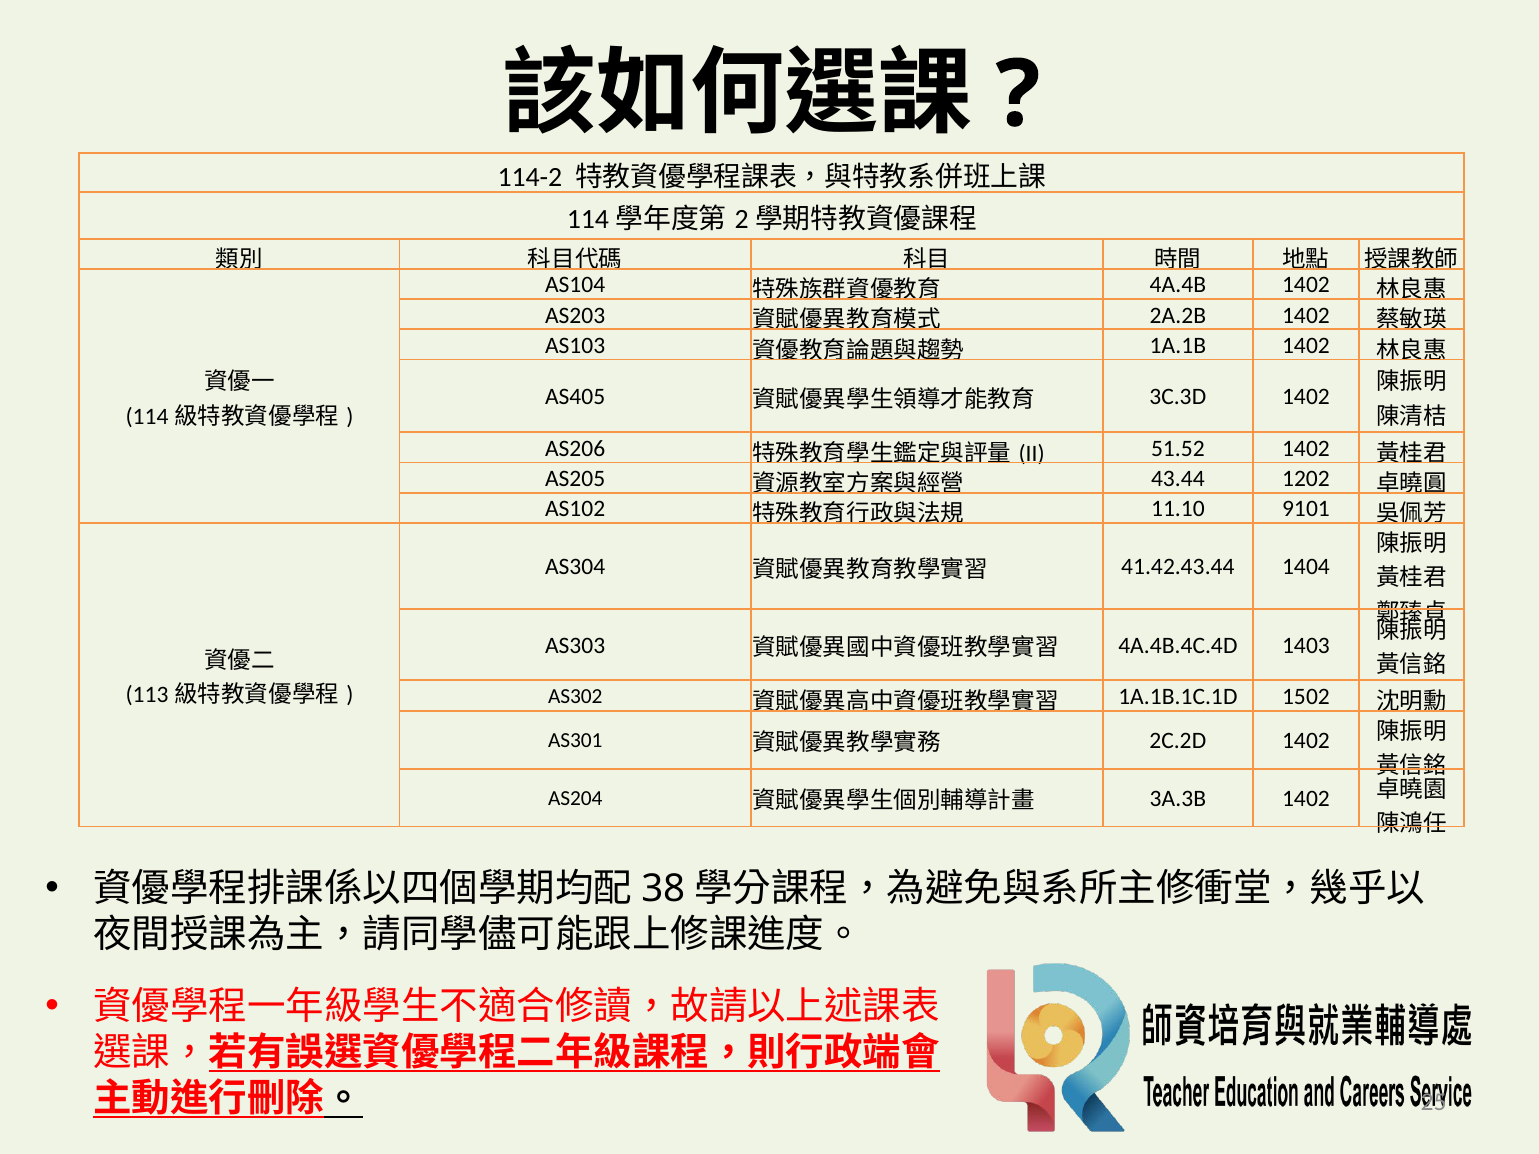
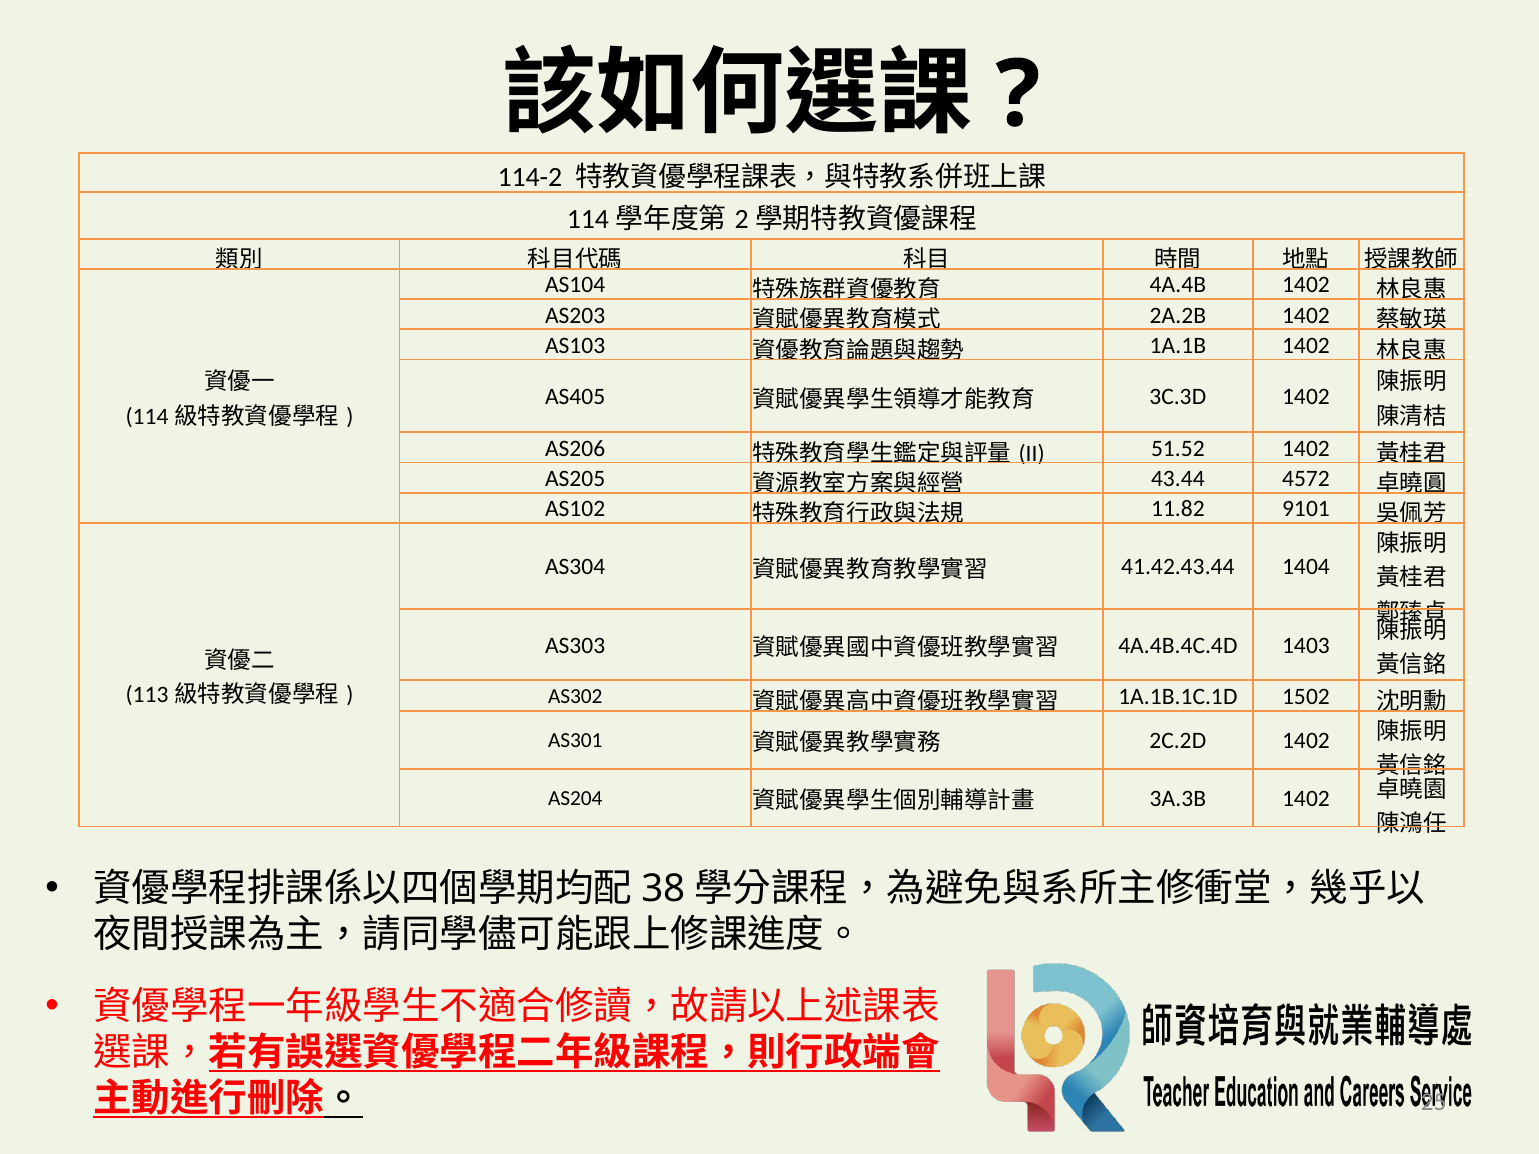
1202: 1202 -> 4572
11.10: 11.10 -> 11.82
